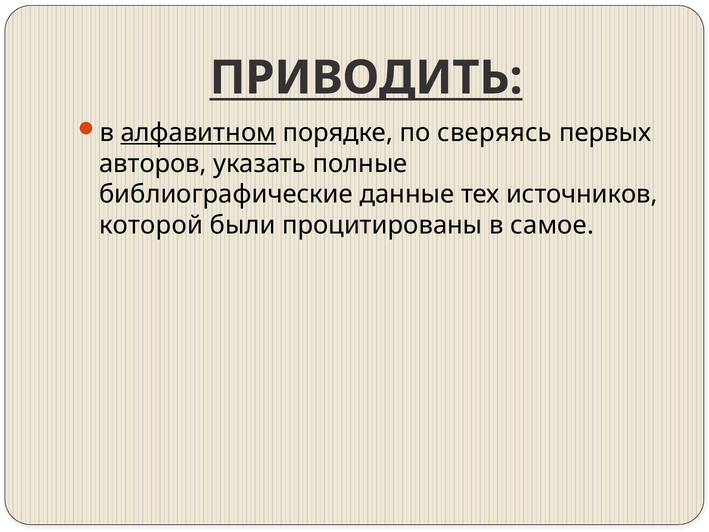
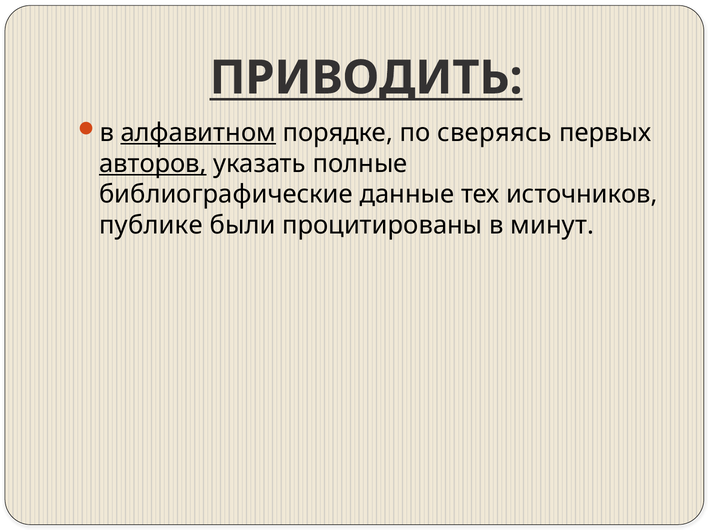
авторов underline: none -> present
которой: которой -> публике
самое: самое -> минут
